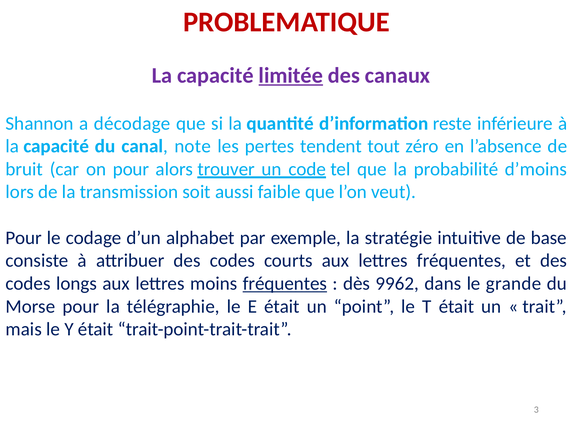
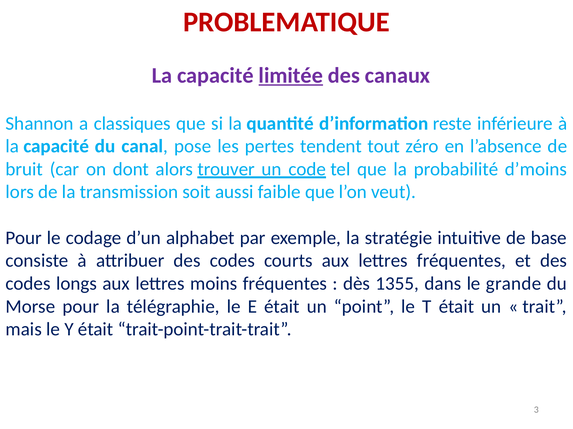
décodage: décodage -> classiques
note: note -> pose
on pour: pour -> dont
fréquentes at (285, 284) underline: present -> none
9962: 9962 -> 1355
